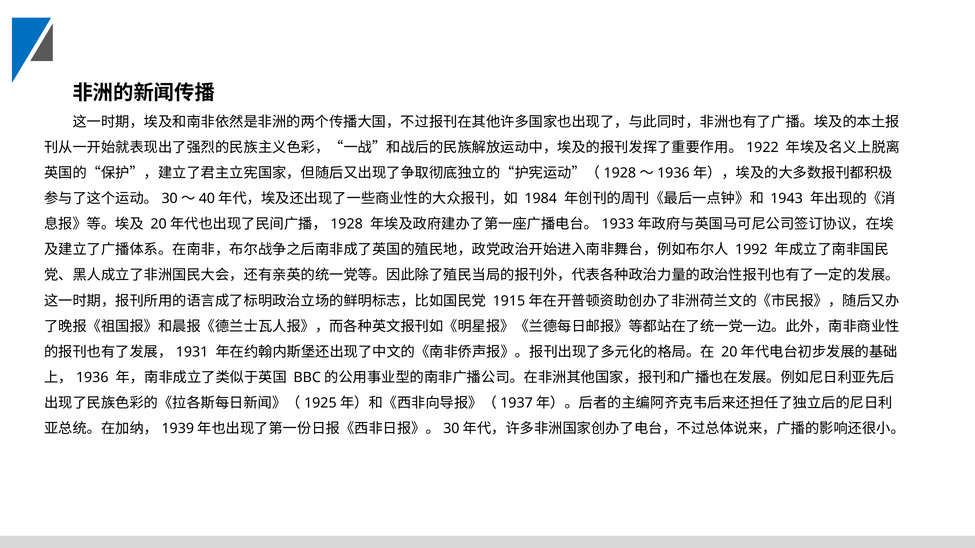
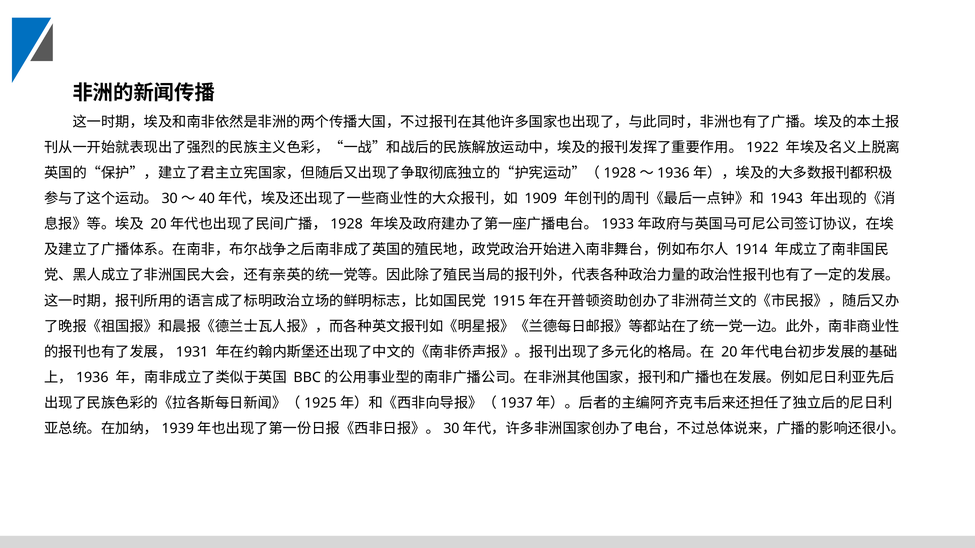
1984: 1984 -> 1909
1992: 1992 -> 1914
